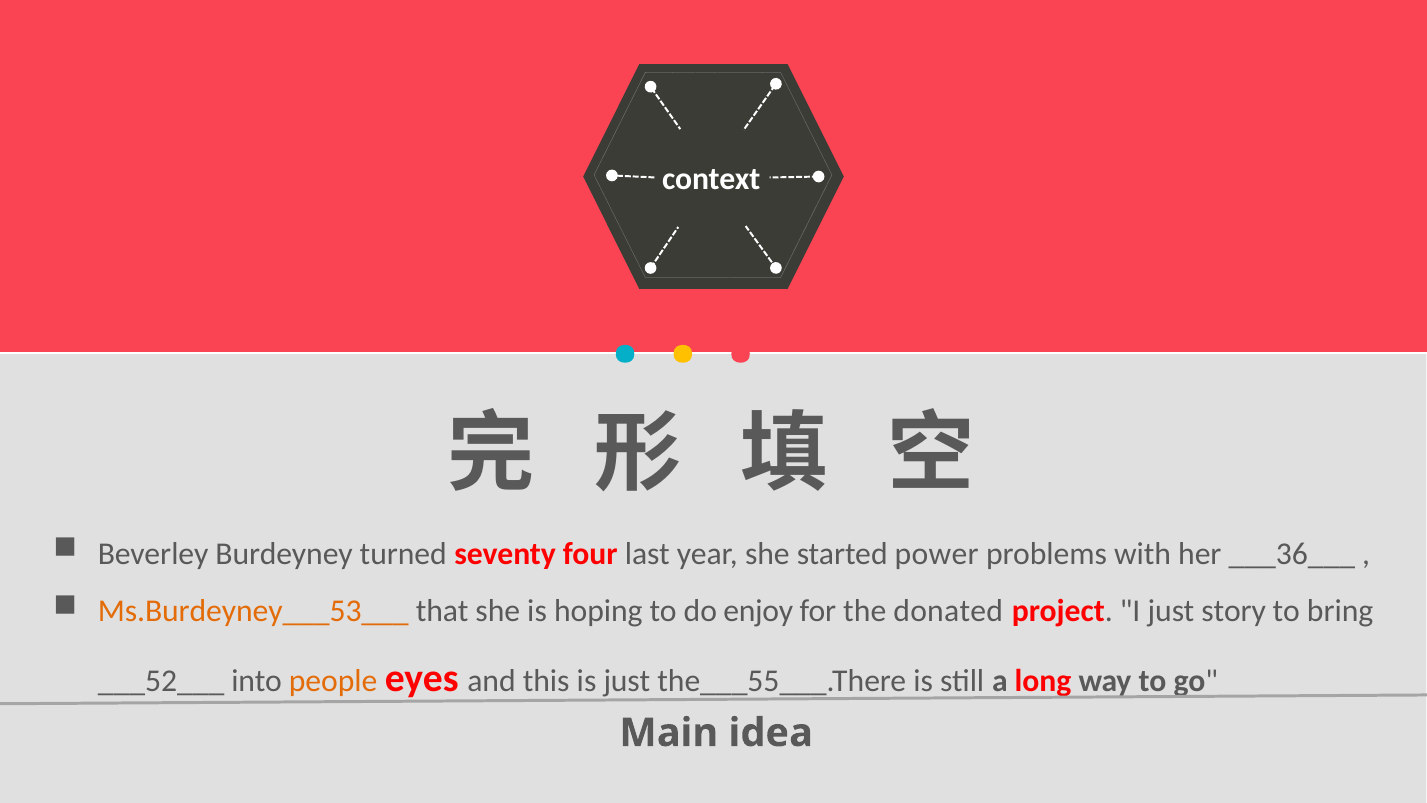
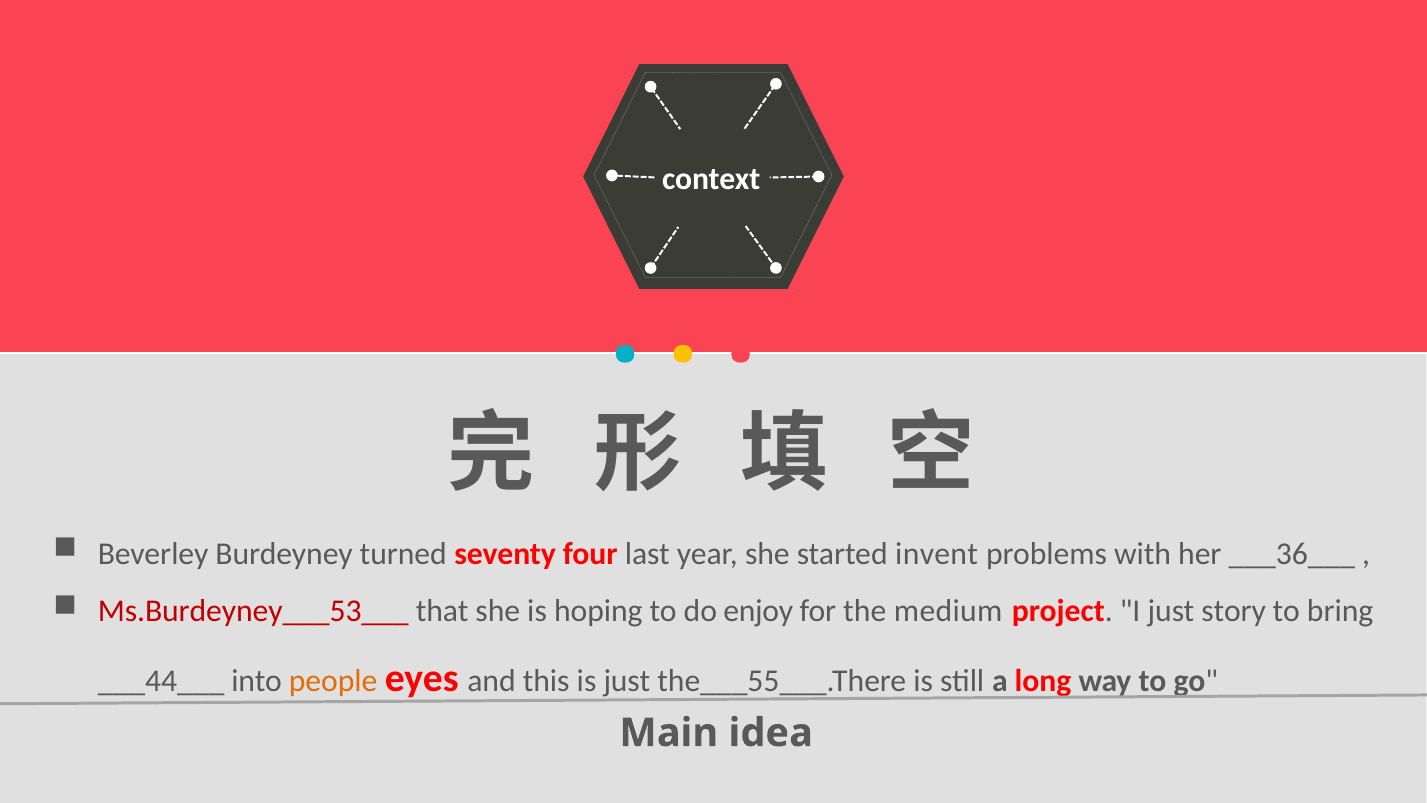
power: power -> invent
Ms.Burdeyney___53___ colour: orange -> red
donated: donated -> medium
___52___: ___52___ -> ___44___
